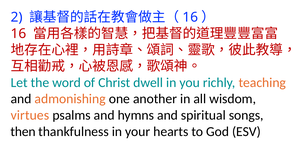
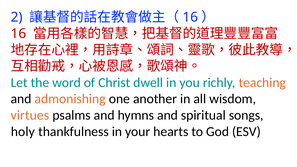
then: then -> holy
